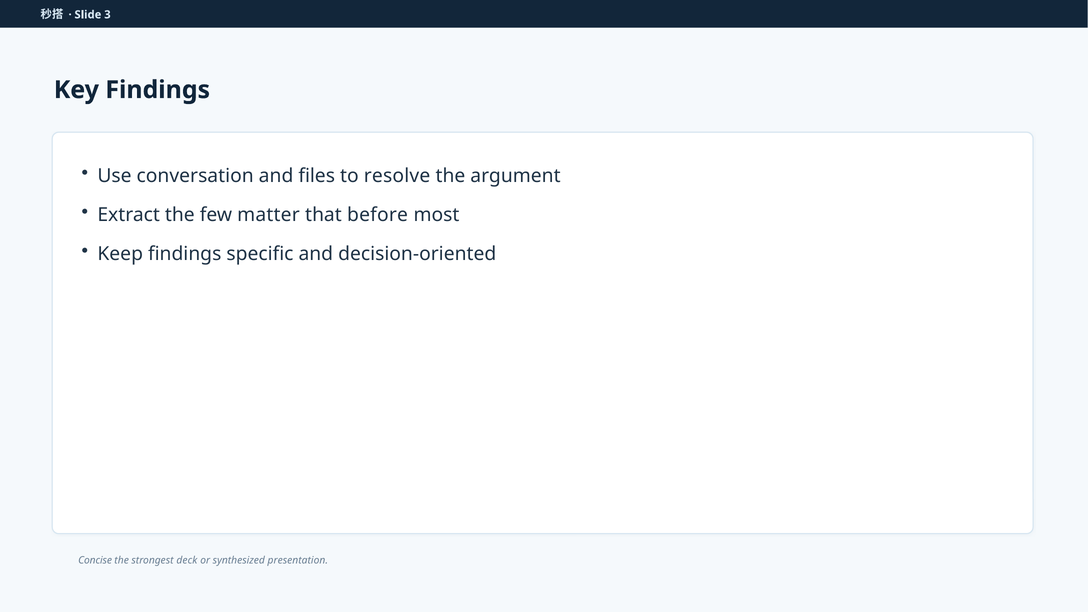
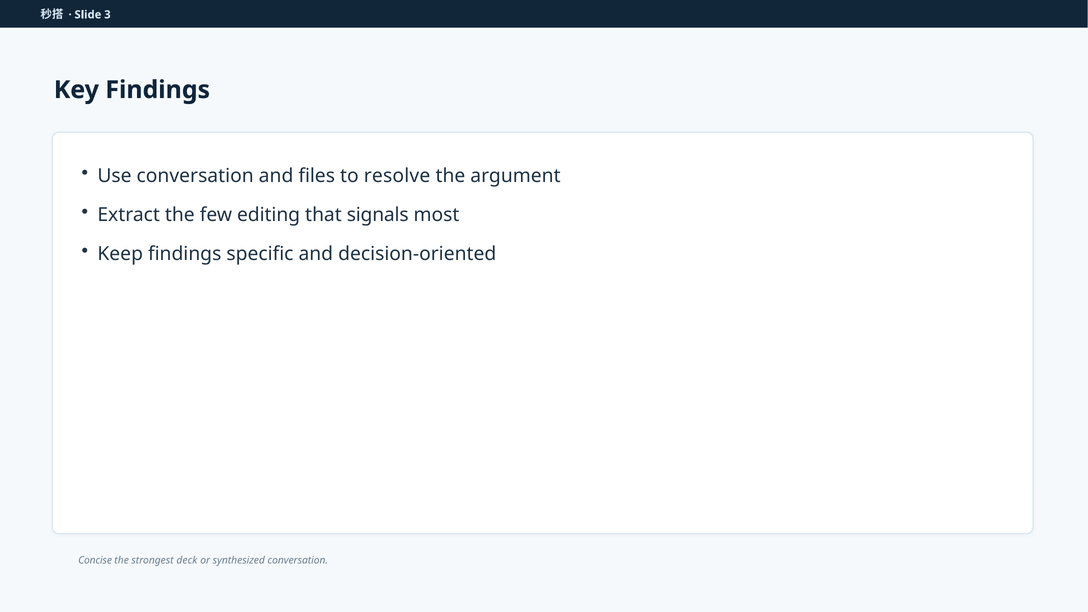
matter: matter -> editing
before: before -> signals
synthesized presentation: presentation -> conversation
